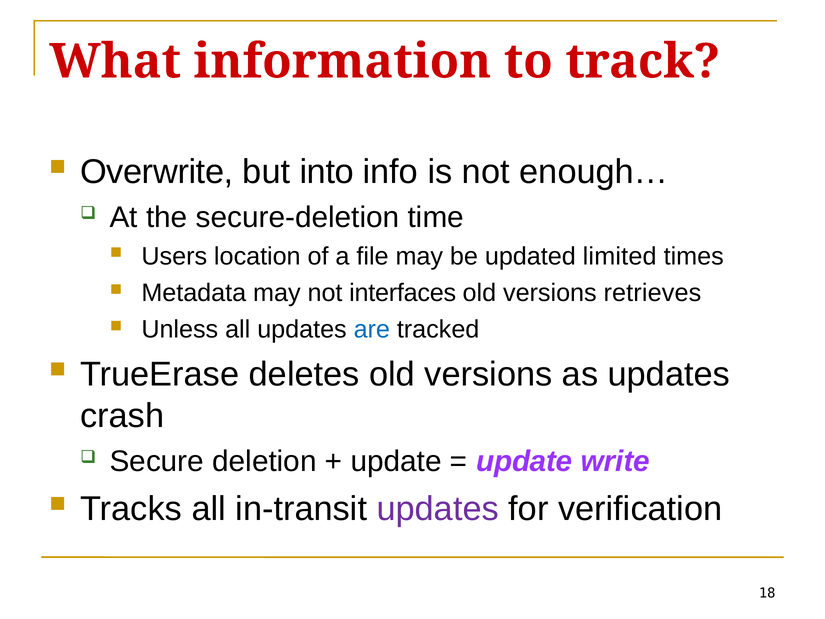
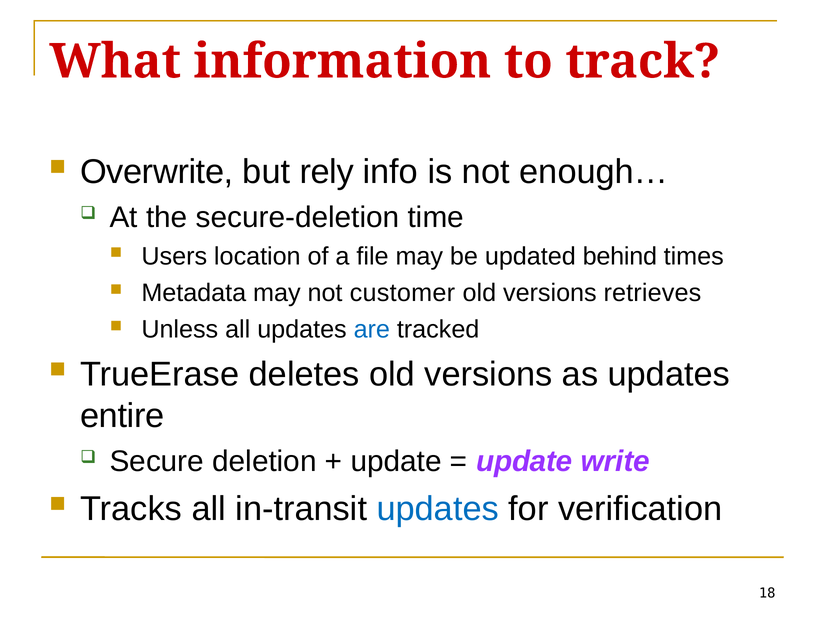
into: into -> rely
limited: limited -> behind
interfaces: interfaces -> customer
crash: crash -> entire
updates at (438, 509) colour: purple -> blue
